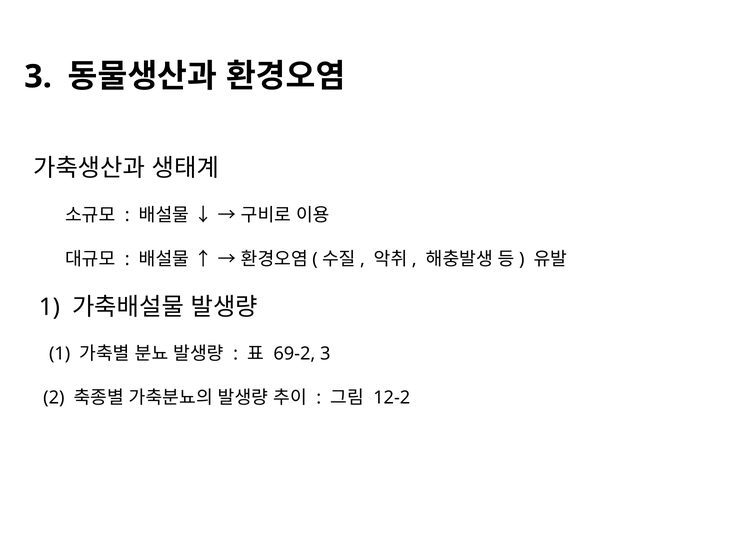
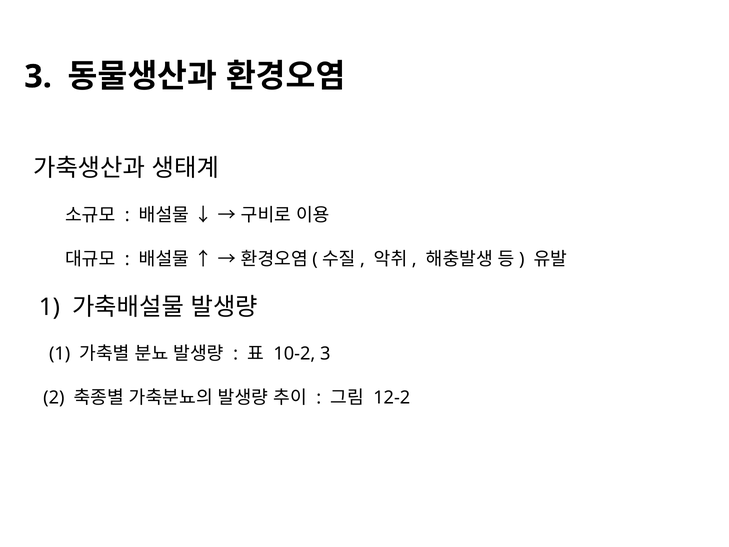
69-2: 69-2 -> 10-2
